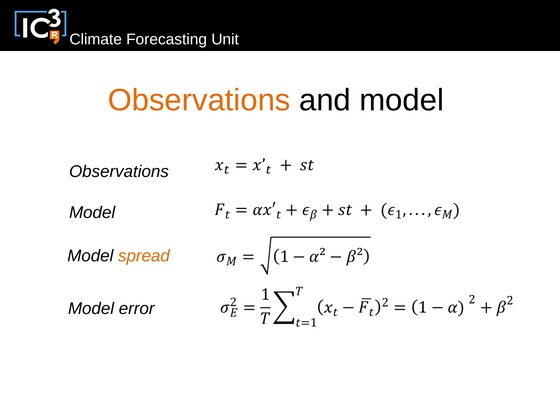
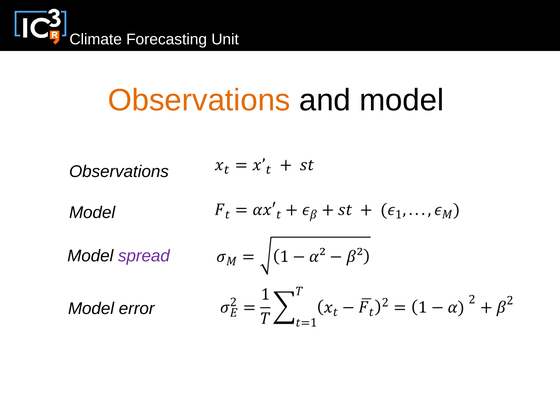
spread colour: orange -> purple
